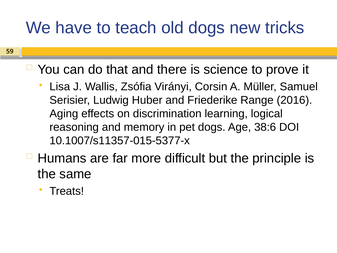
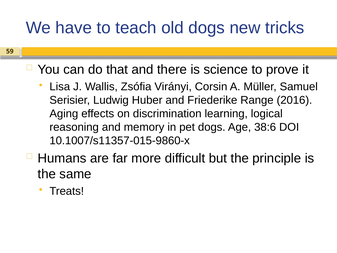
10.1007/s11357-015-5377-x: 10.1007/s11357-015-5377-x -> 10.1007/s11357-015-9860-x
